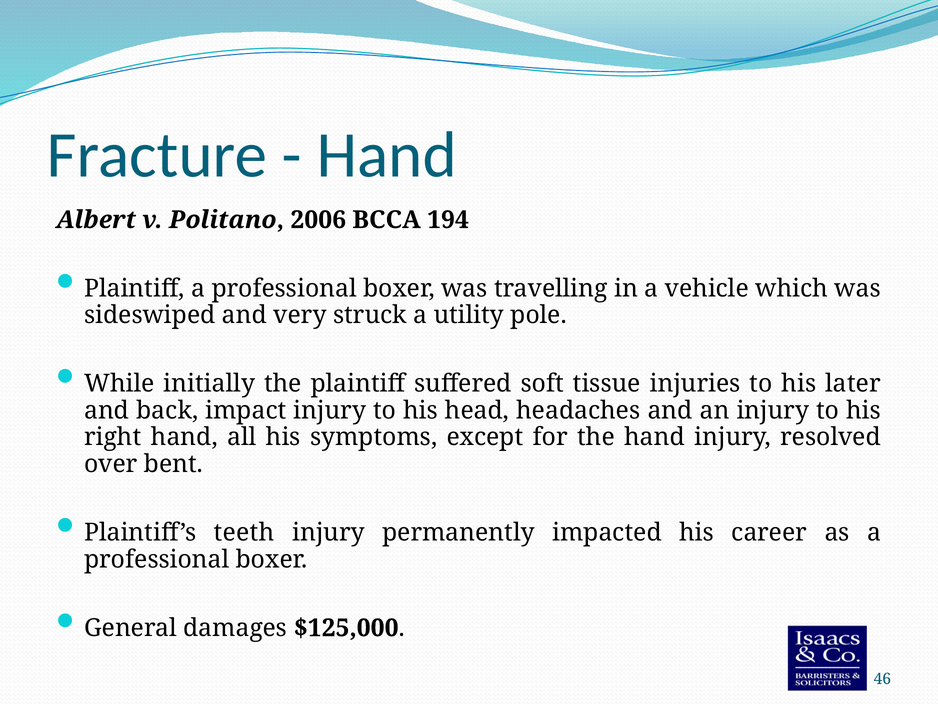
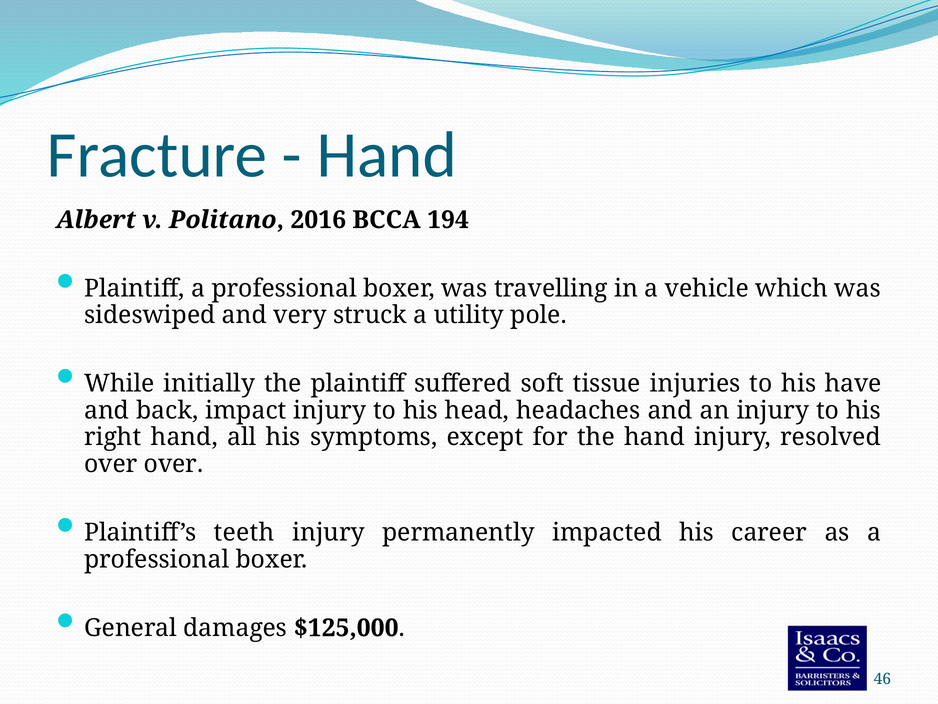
2006: 2006 -> 2016
later: later -> have
over bent: bent -> over
